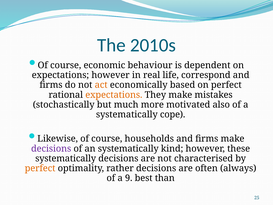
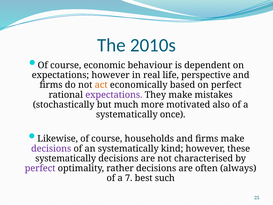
correspond: correspond -> perspective
expectations at (114, 95) colour: orange -> purple
cope: cope -> once
perfect at (40, 168) colour: orange -> purple
9: 9 -> 7
than: than -> such
